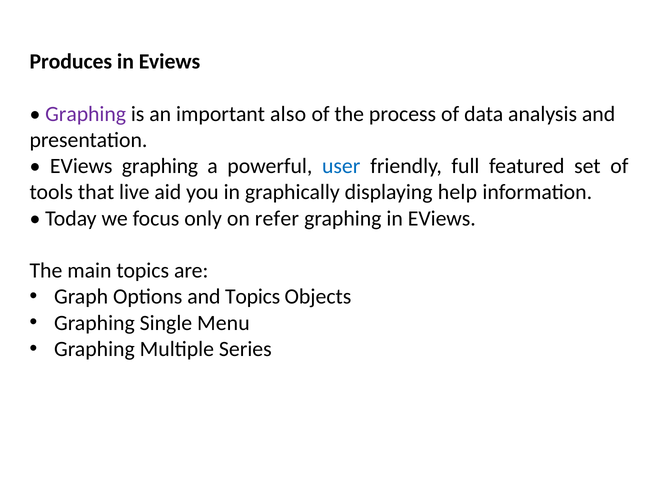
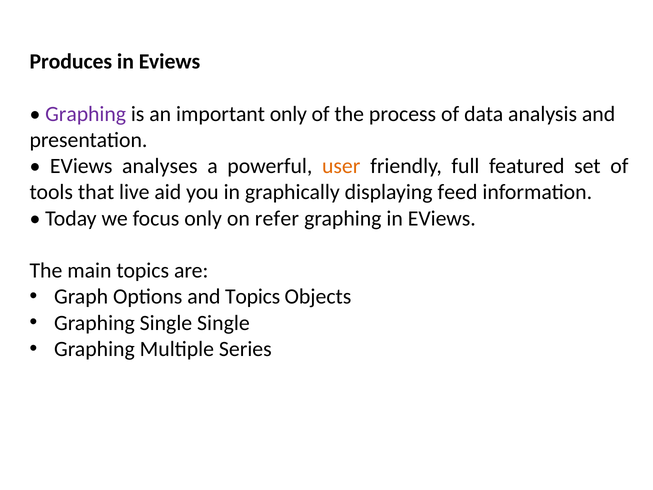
important also: also -> only
EViews graphing: graphing -> analyses
user colour: blue -> orange
help: help -> feed
Single Menu: Menu -> Single
